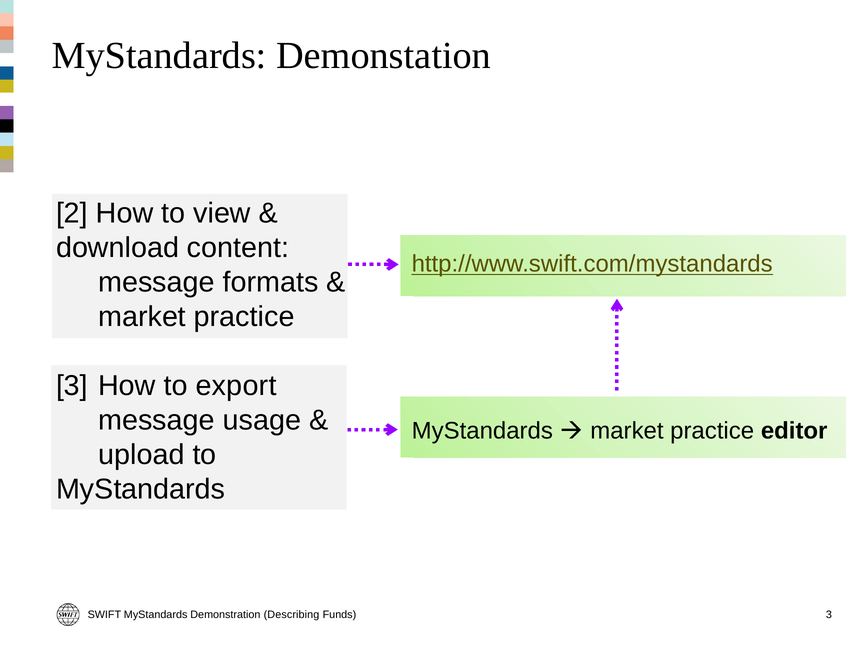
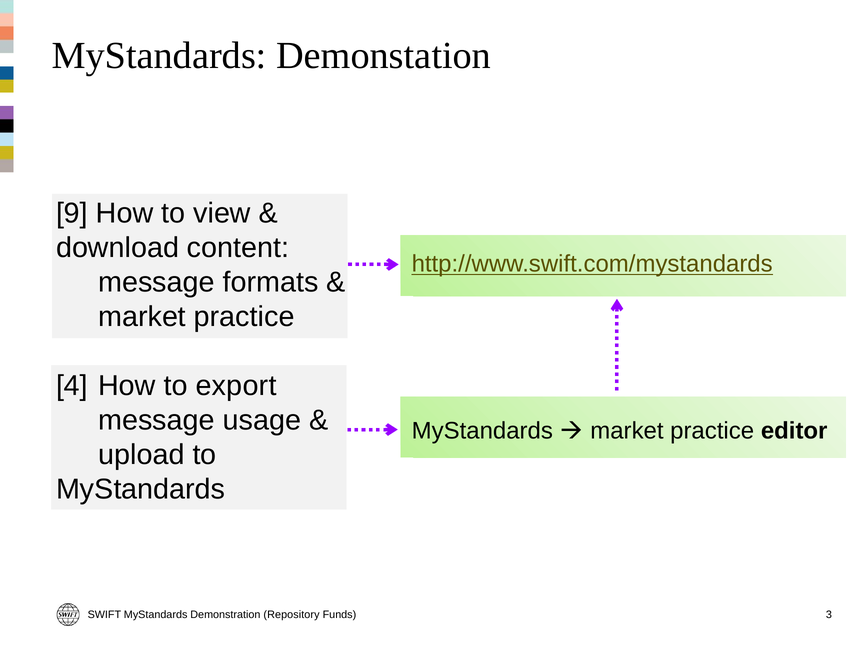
2: 2 -> 9
3 at (72, 386): 3 -> 4
Describing: Describing -> Repository
